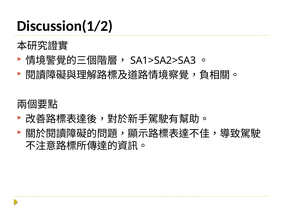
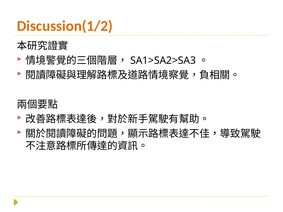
Discussion(1/2 colour: black -> orange
